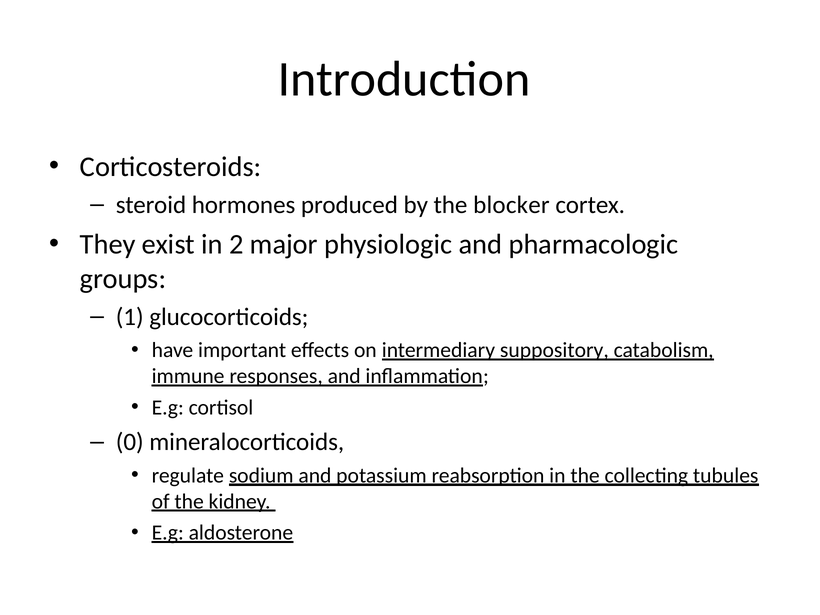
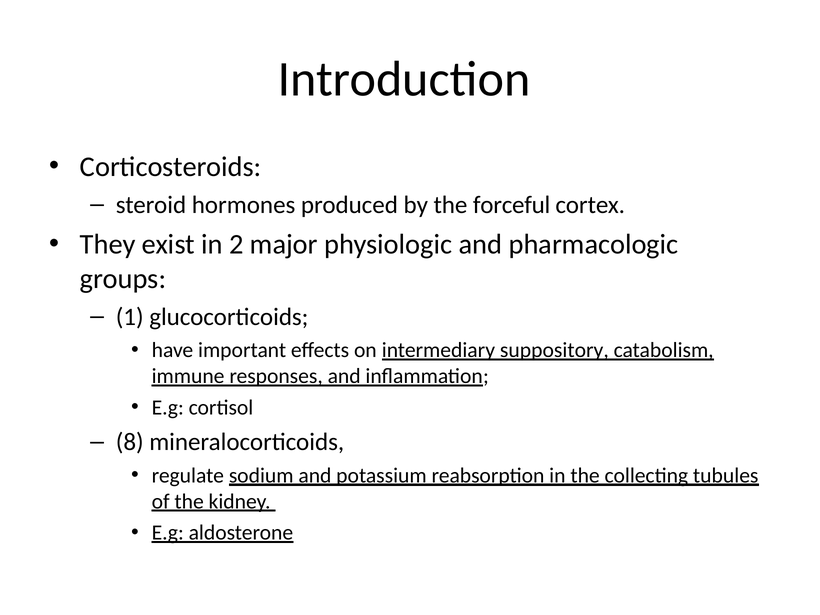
blocker: blocker -> forceful
0: 0 -> 8
